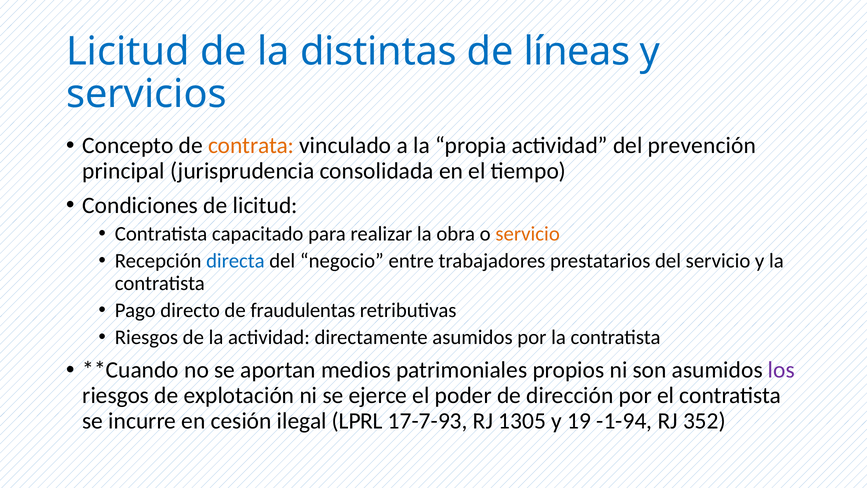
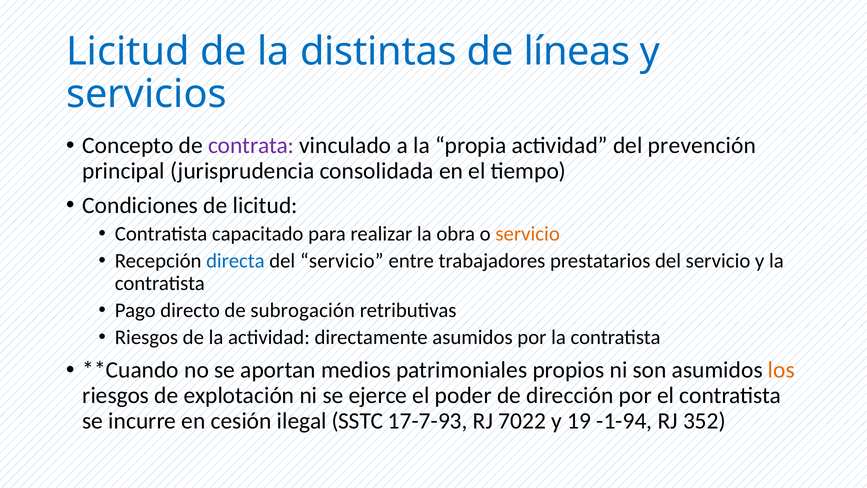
contrata colour: orange -> purple
negocio at (342, 261): negocio -> servicio
fraudulentas: fraudulentas -> subrogación
los colour: purple -> orange
LPRL: LPRL -> SSTC
1305: 1305 -> 7022
